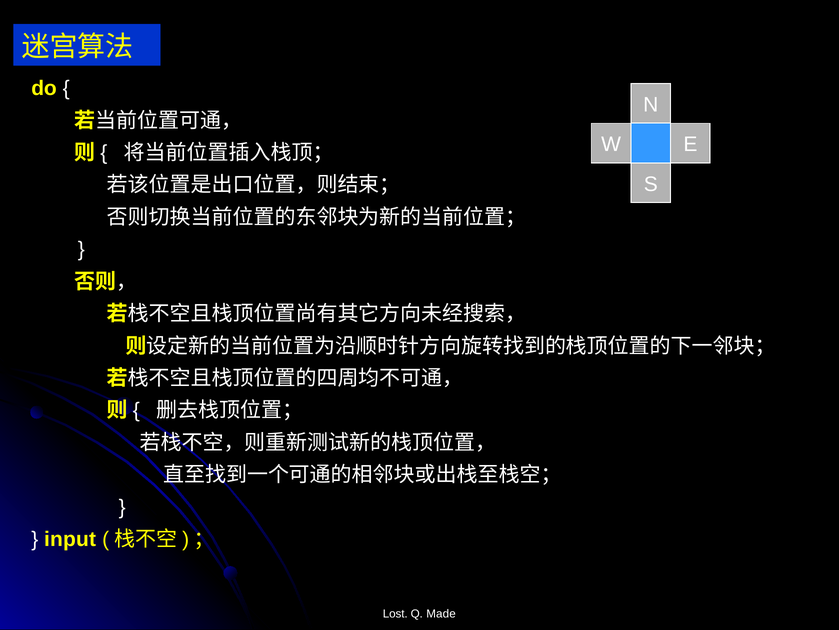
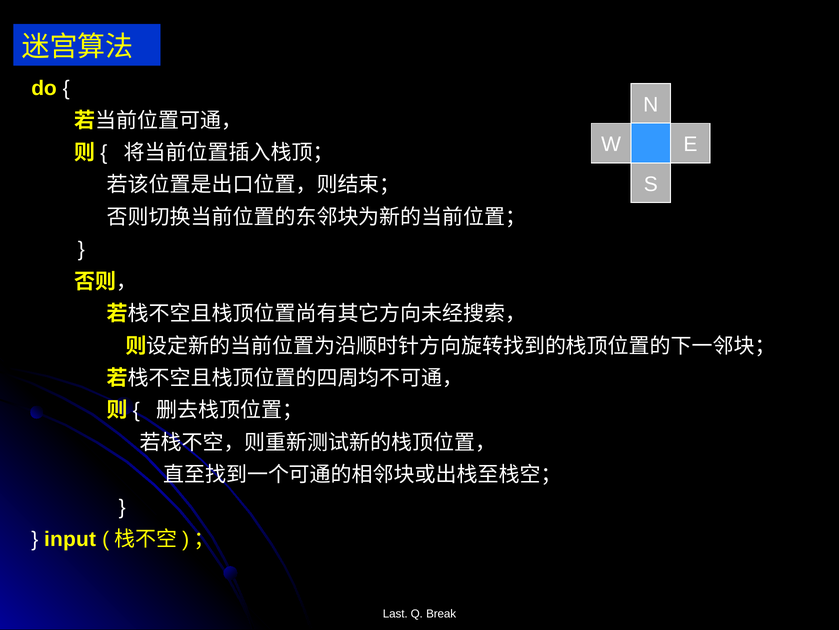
Lost: Lost -> Last
Made: Made -> Break
